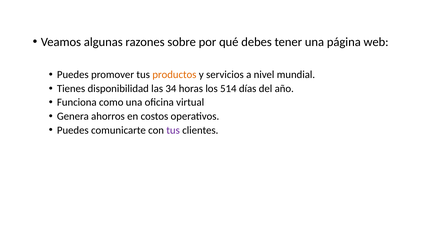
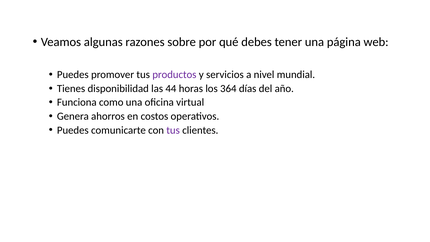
productos colour: orange -> purple
34: 34 -> 44
514: 514 -> 364
